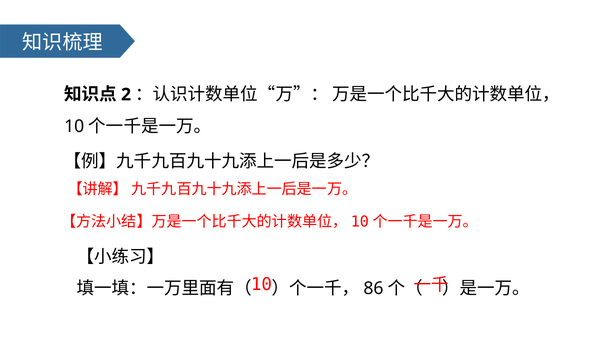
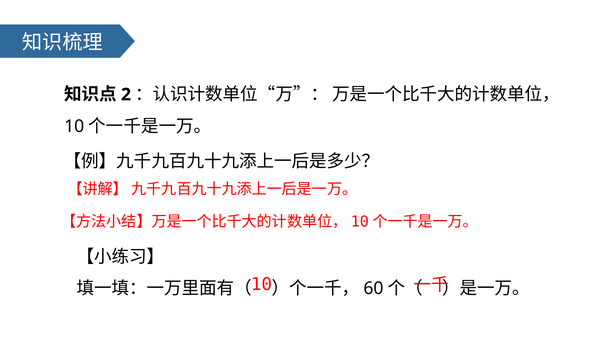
86: 86 -> 60
